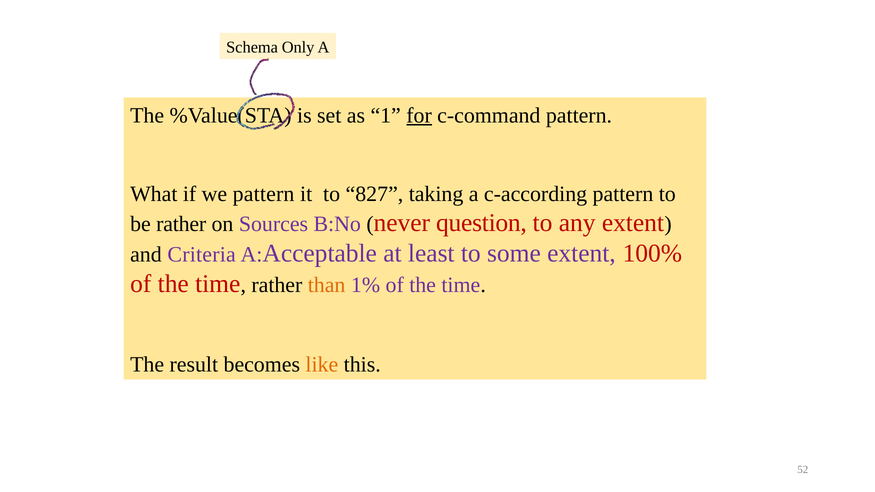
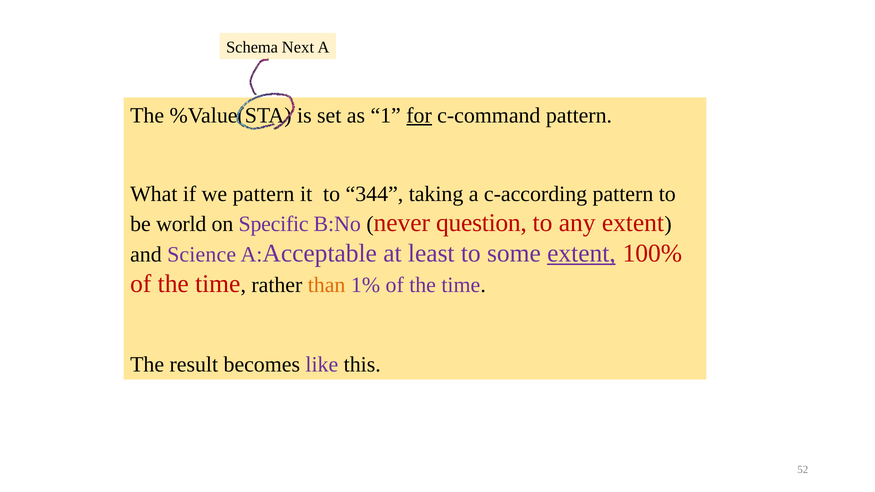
Only: Only -> Next
827: 827 -> 344
be rather: rather -> world
Sources: Sources -> Specific
Criteria: Criteria -> Science
extent at (581, 253) underline: none -> present
like colour: orange -> purple
